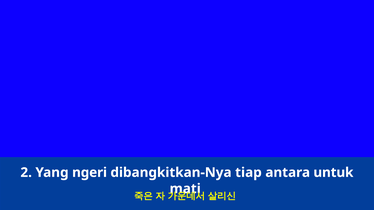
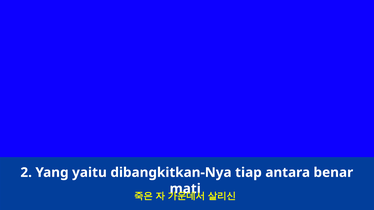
ngeri: ngeri -> yaitu
untuk: untuk -> benar
